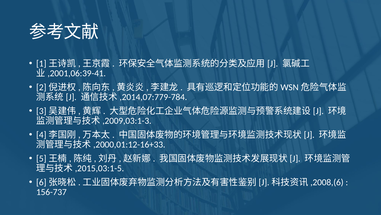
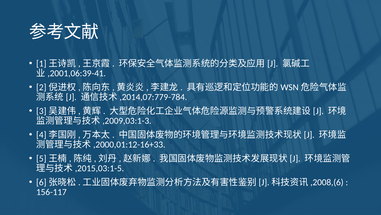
156-737: 156-737 -> 156-117
